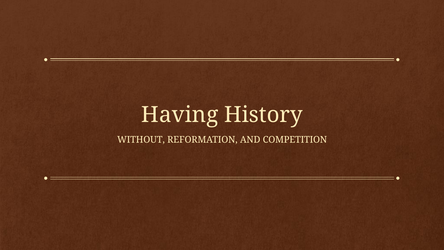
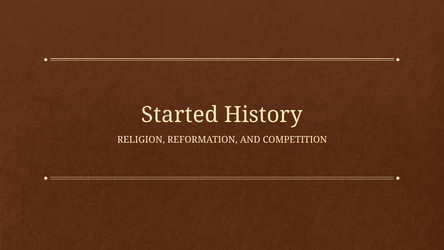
Having: Having -> Started
WITHOUT: WITHOUT -> RELIGION
